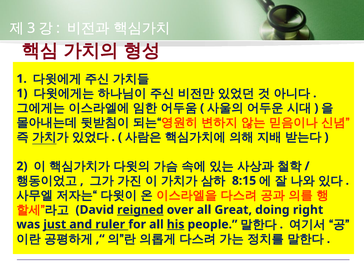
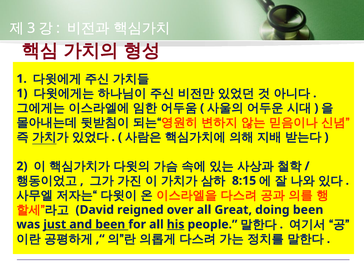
reigned underline: present -> none
doing right: right -> been
and ruler: ruler -> been
